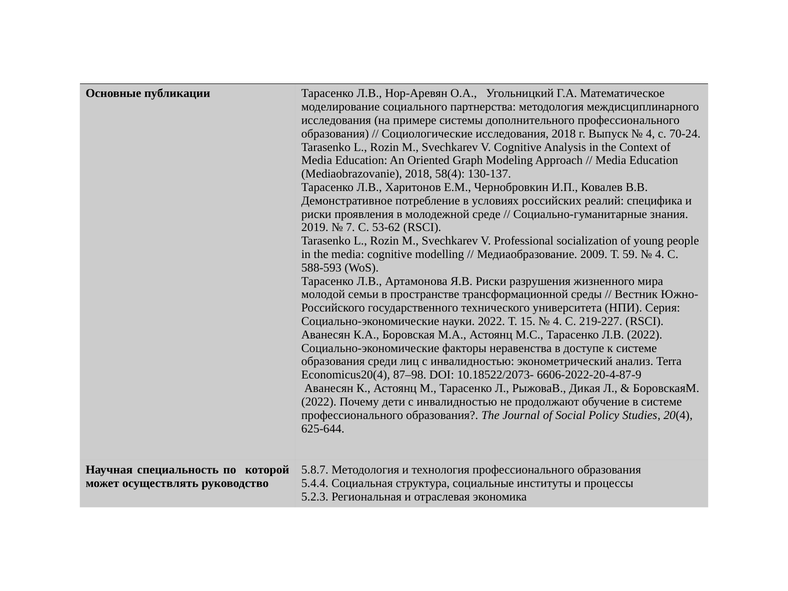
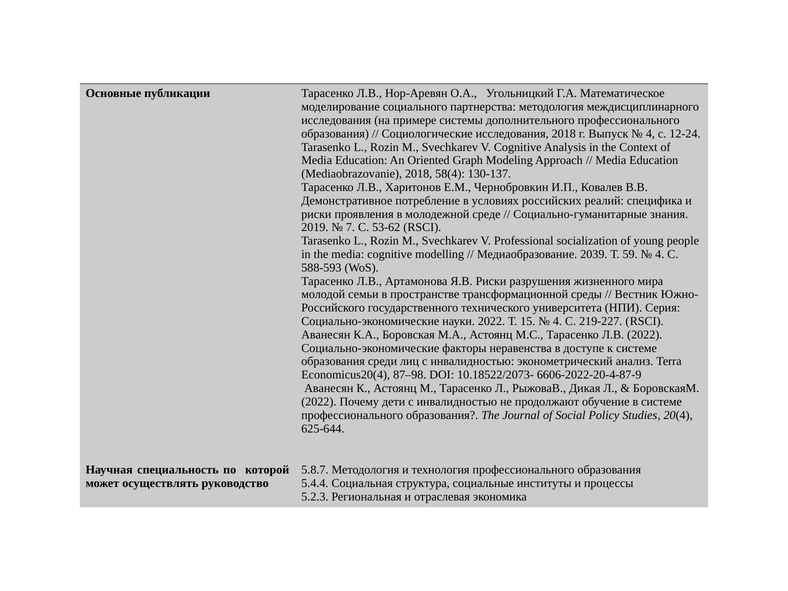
70-24: 70-24 -> 12-24
2009: 2009 -> 2039
